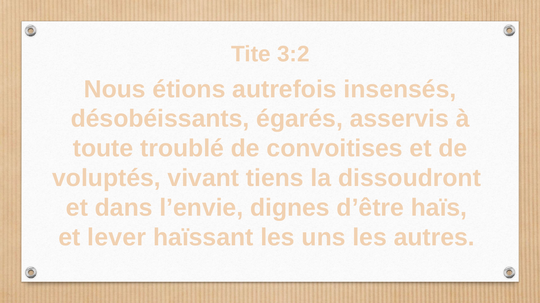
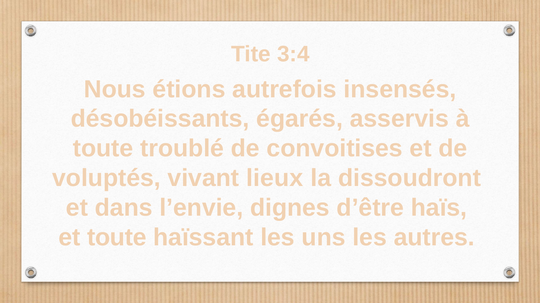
3:2: 3:2 -> 3:4
tiens: tiens -> lieux
et lever: lever -> toute
